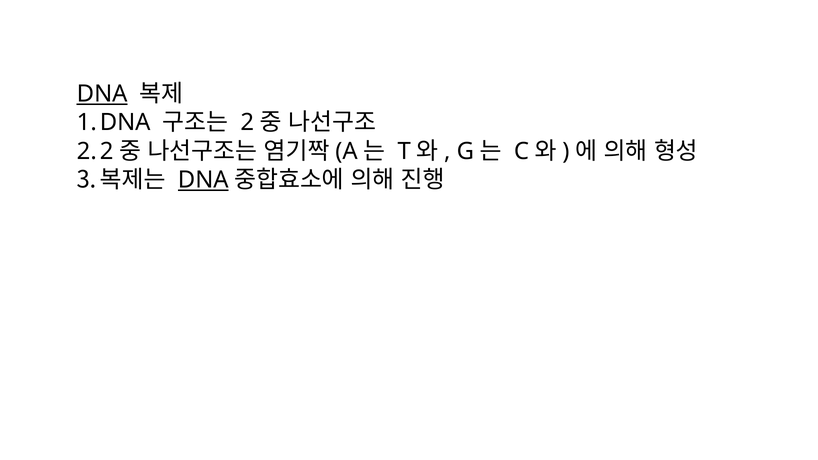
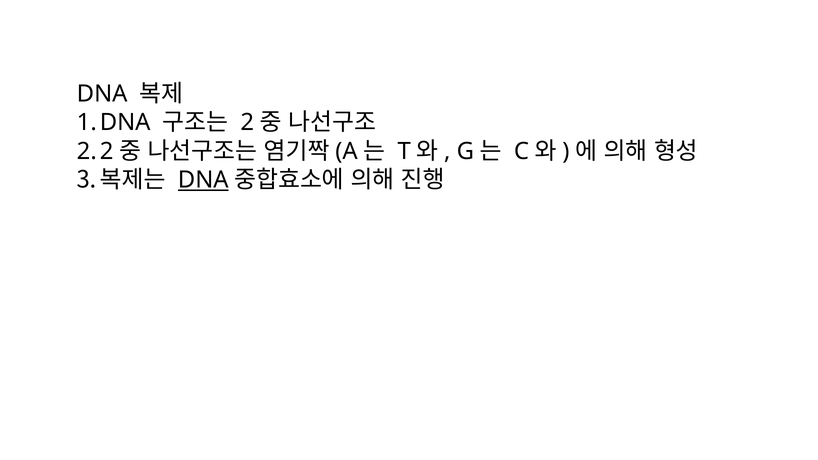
DNA at (102, 94) underline: present -> none
